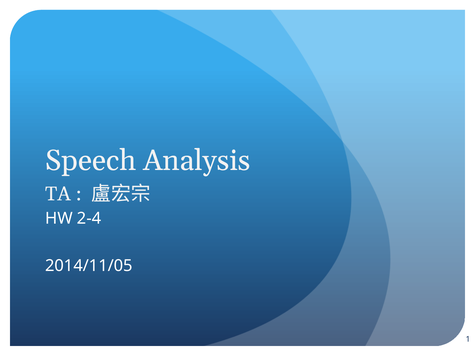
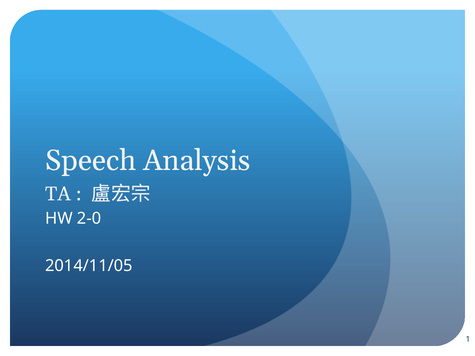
2-4: 2-4 -> 2-0
